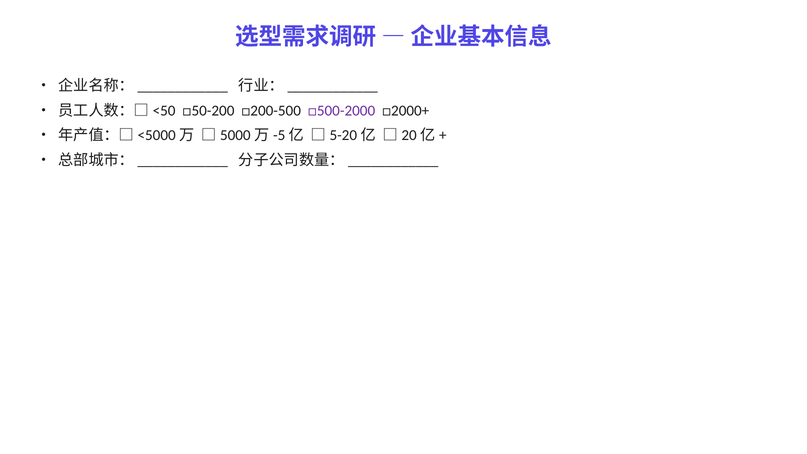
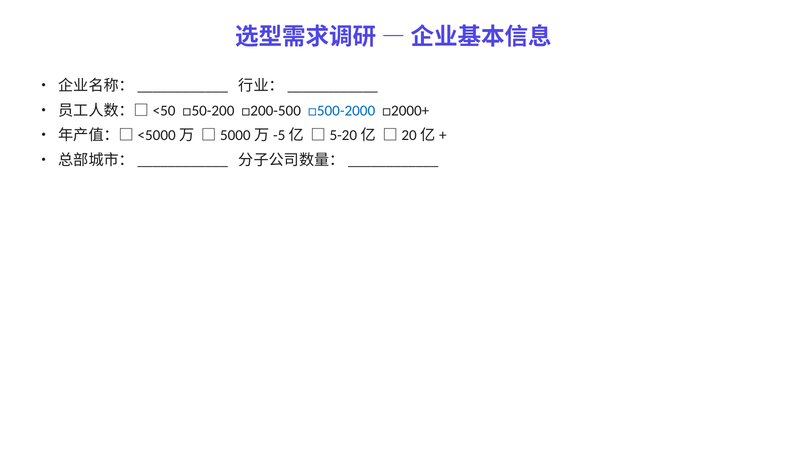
□500-2000 colour: purple -> blue
